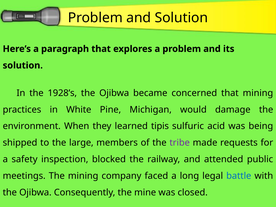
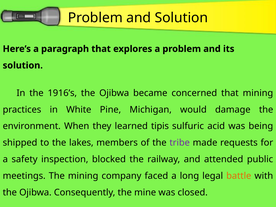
1928’s: 1928’s -> 1916’s
large: large -> lakes
battle colour: blue -> orange
